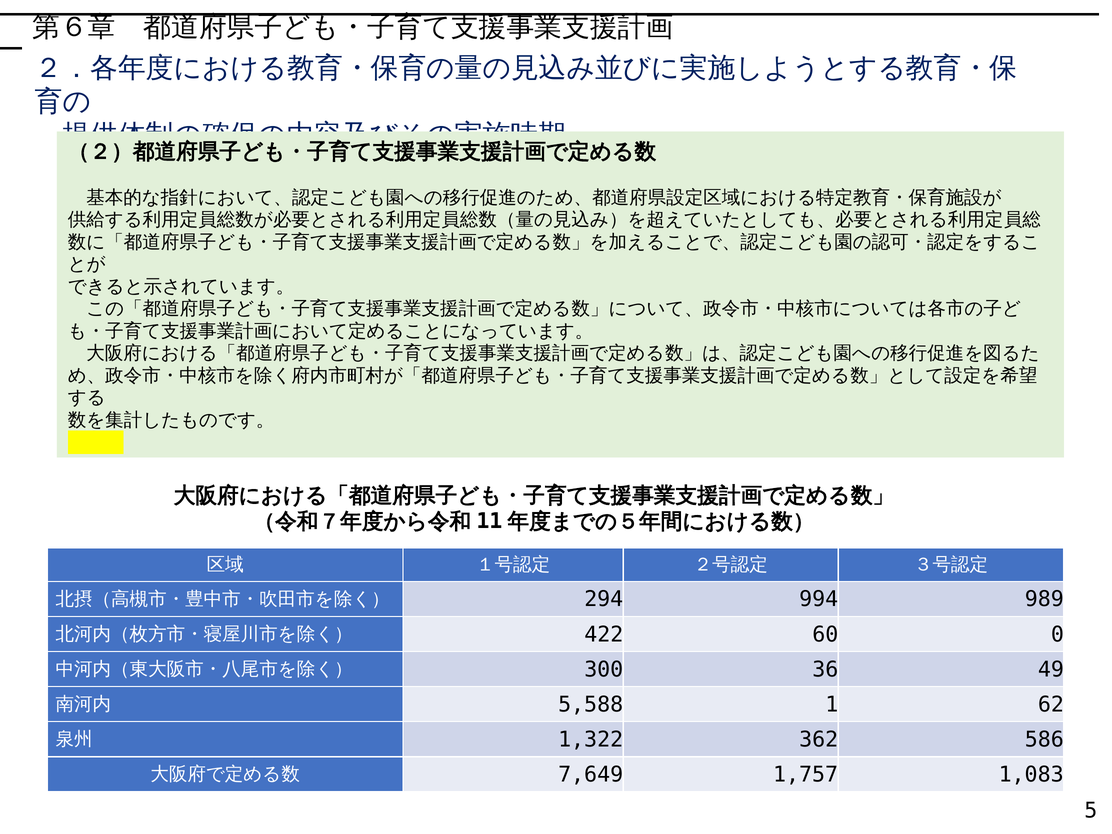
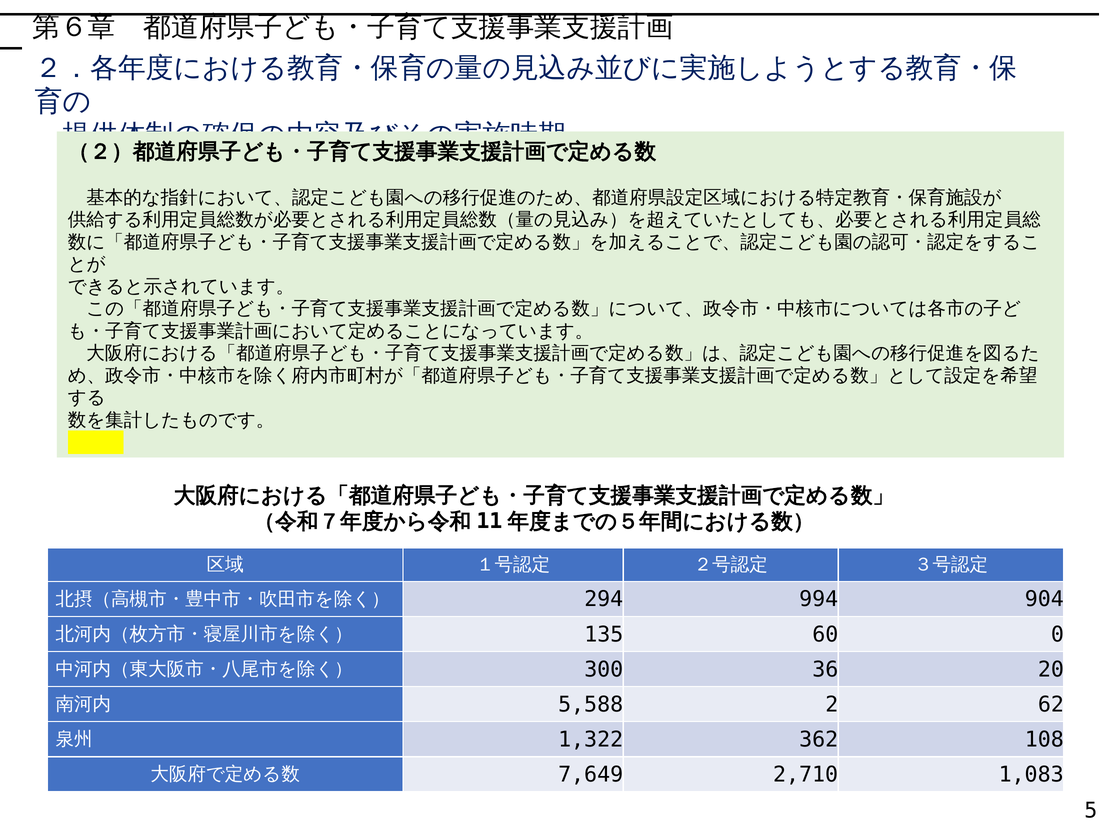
989: 989 -> 904
422: 422 -> 135
49: 49 -> 20
1: 1 -> 2
586: 586 -> 108
1,757: 1,757 -> 2,710
